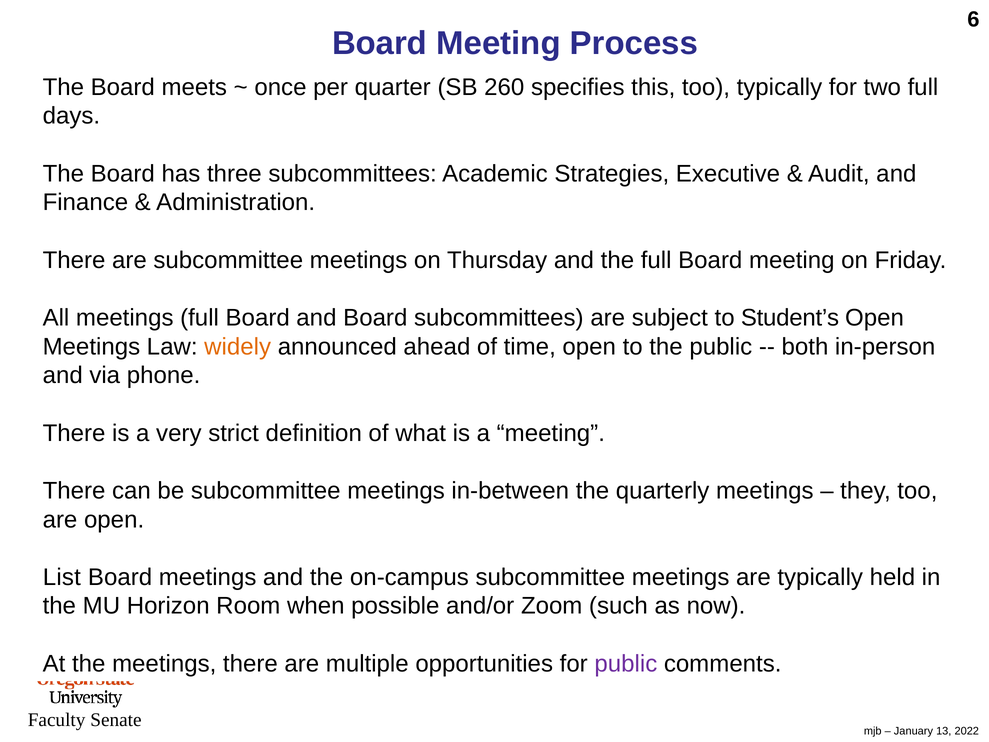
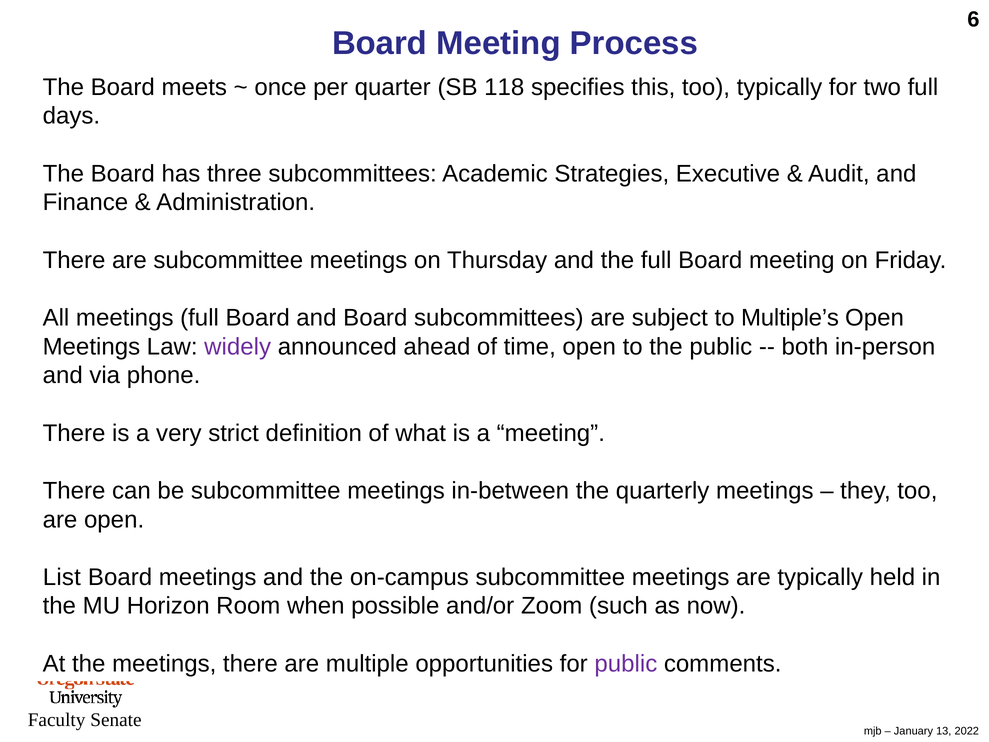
260: 260 -> 118
Student’s: Student’s -> Multiple’s
widely colour: orange -> purple
